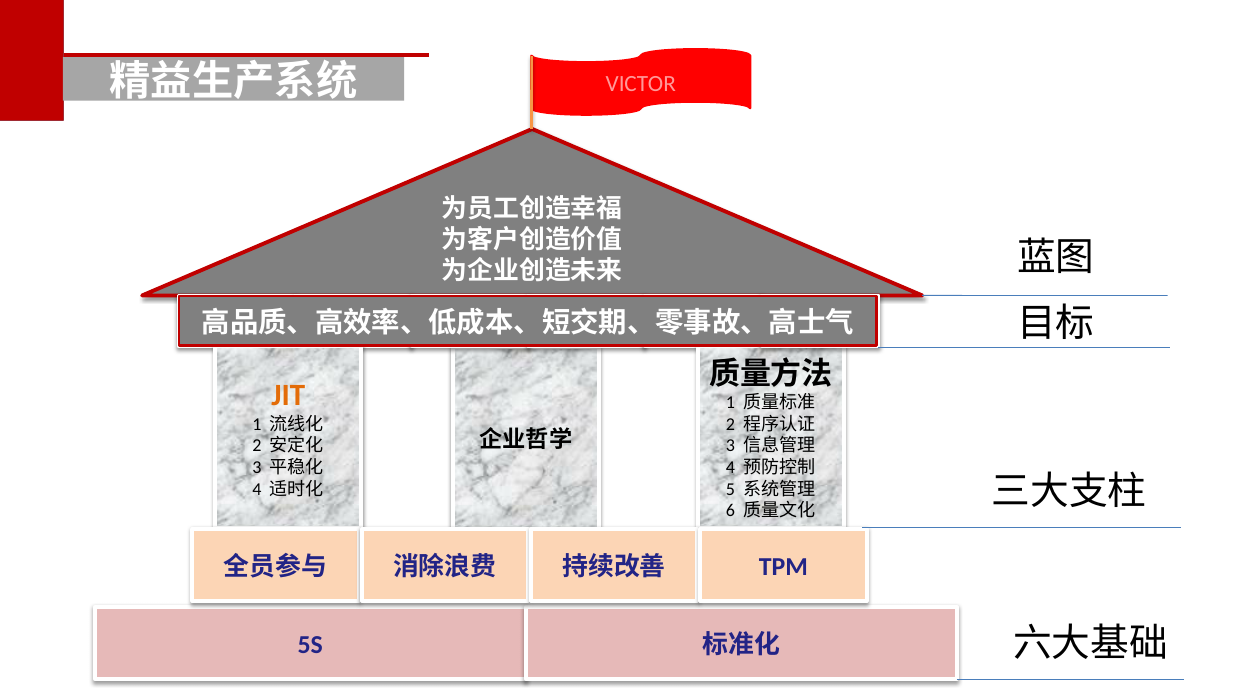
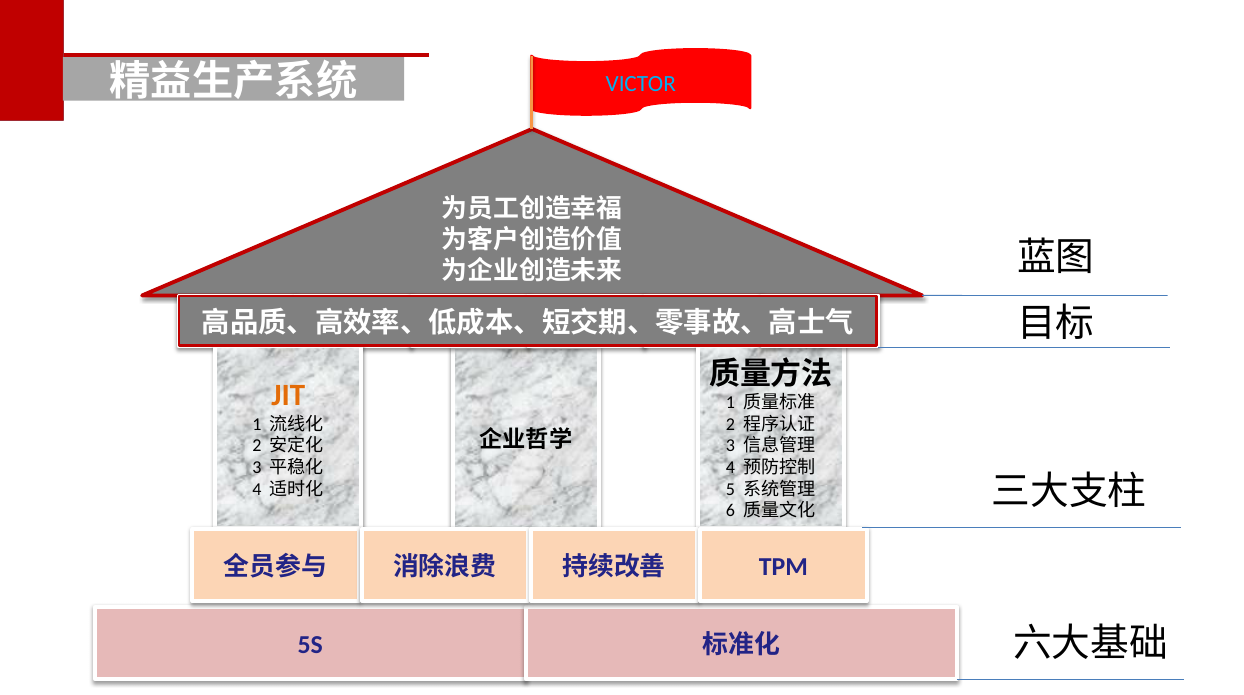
VICTOR colour: pink -> light blue
